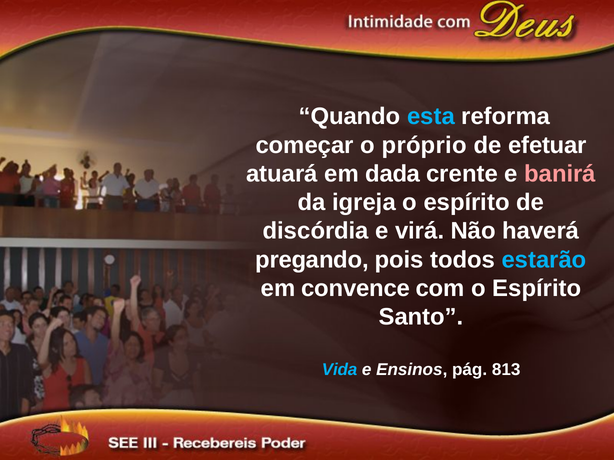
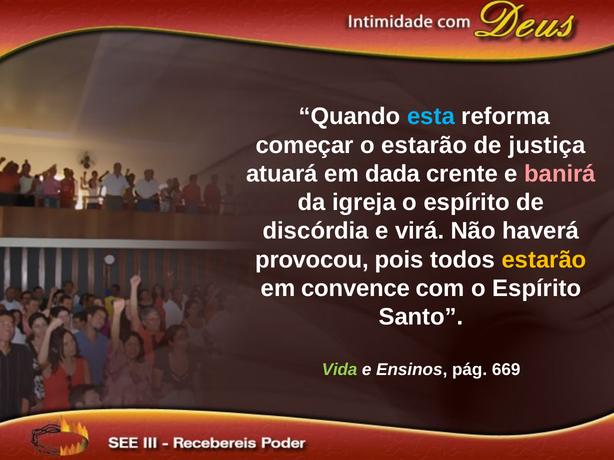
o próprio: próprio -> estarão
efetuar: efetuar -> justiça
pregando: pregando -> provocou
estarão at (544, 260) colour: light blue -> yellow
Vida colour: light blue -> light green
813: 813 -> 669
